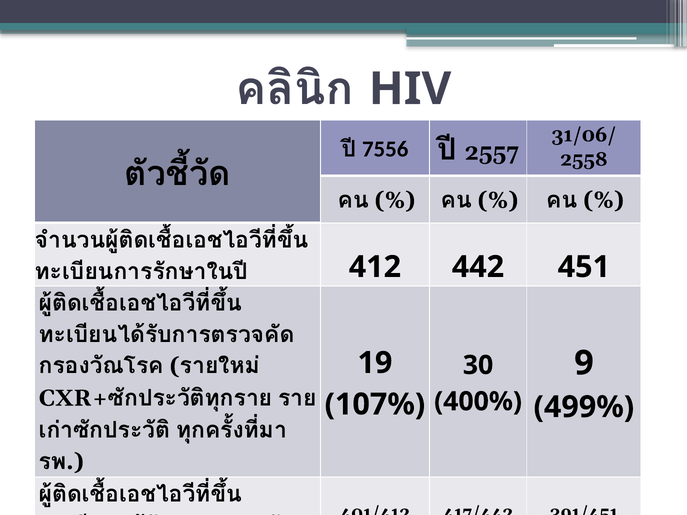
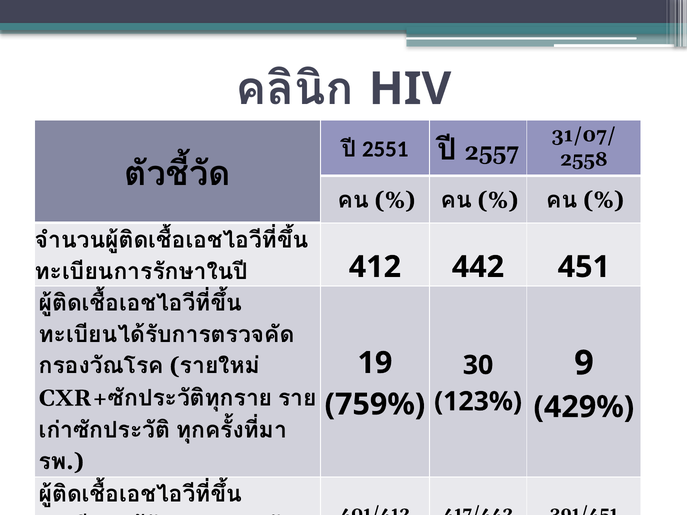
31/06/: 31/06/ -> 31/07/
7556: 7556 -> 2551
400%: 400% -> 123%
107%: 107% -> 759%
499%: 499% -> 429%
